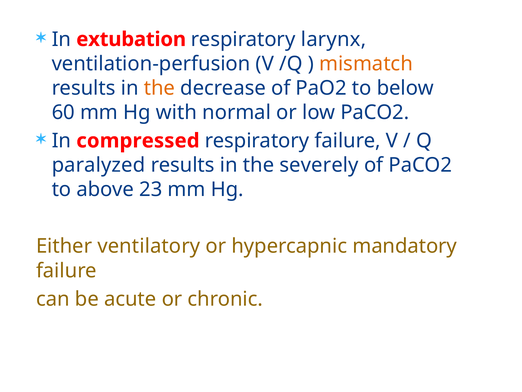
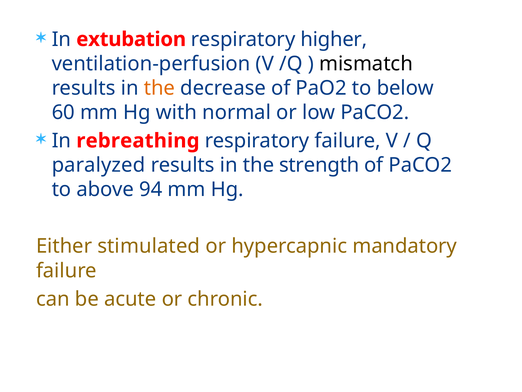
larynx: larynx -> higher
mismatch colour: orange -> black
compressed: compressed -> rebreathing
severely: severely -> strength
23: 23 -> 94
ventilatory: ventilatory -> stimulated
